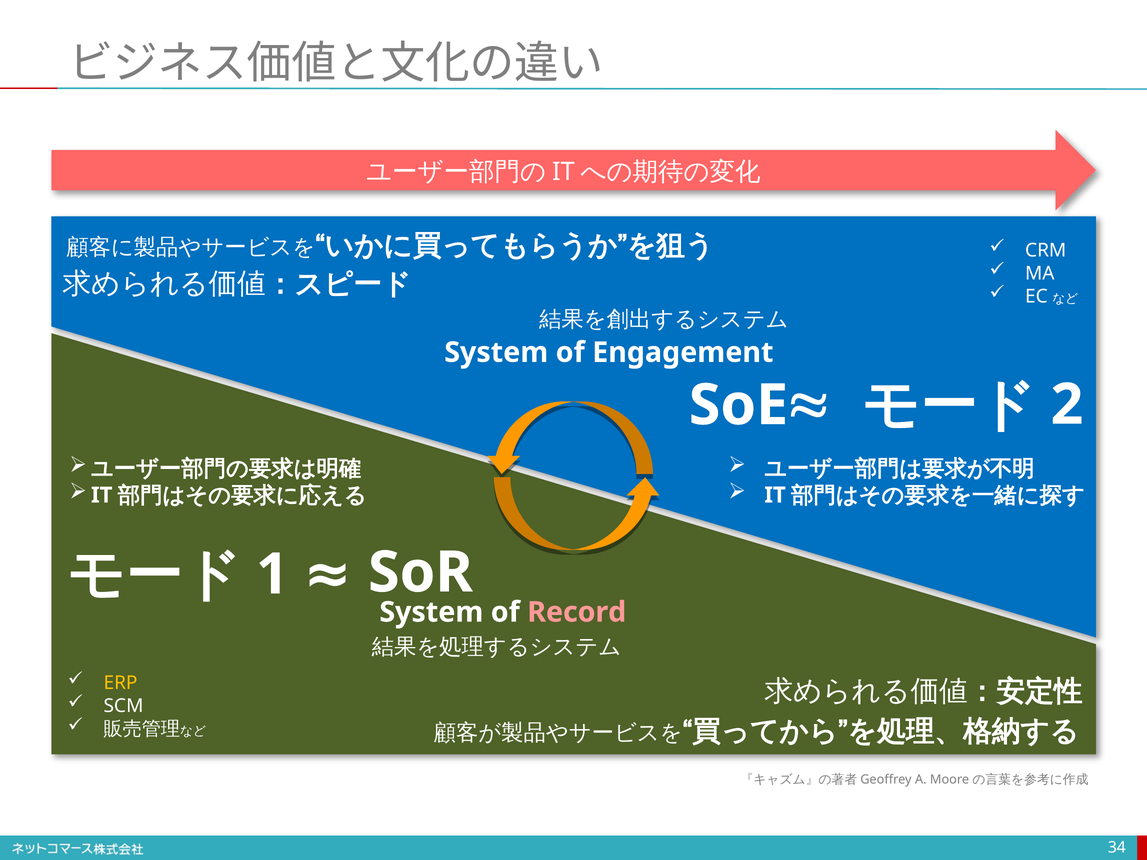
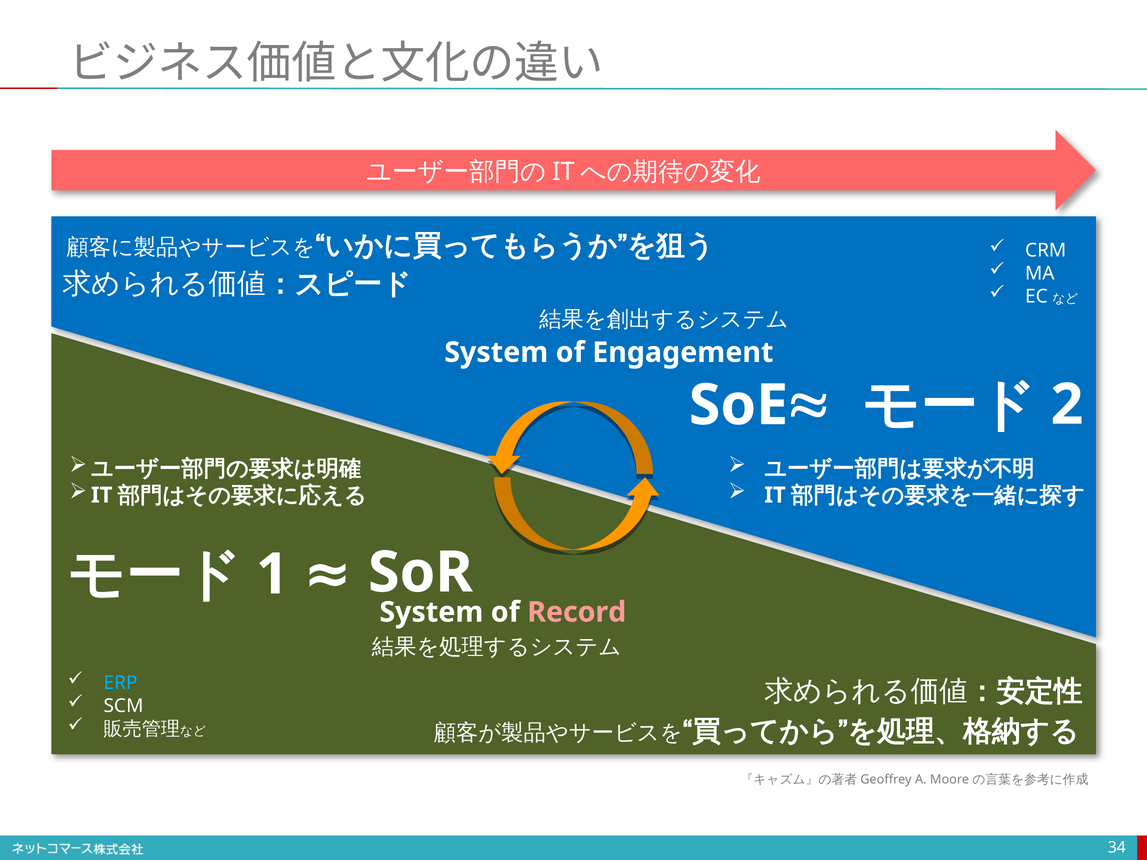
ERP colour: yellow -> light blue
